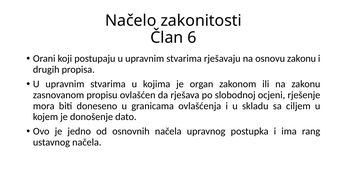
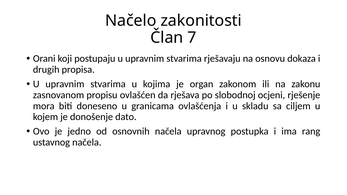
6: 6 -> 7
osnovu zakonu: zakonu -> dokaza
